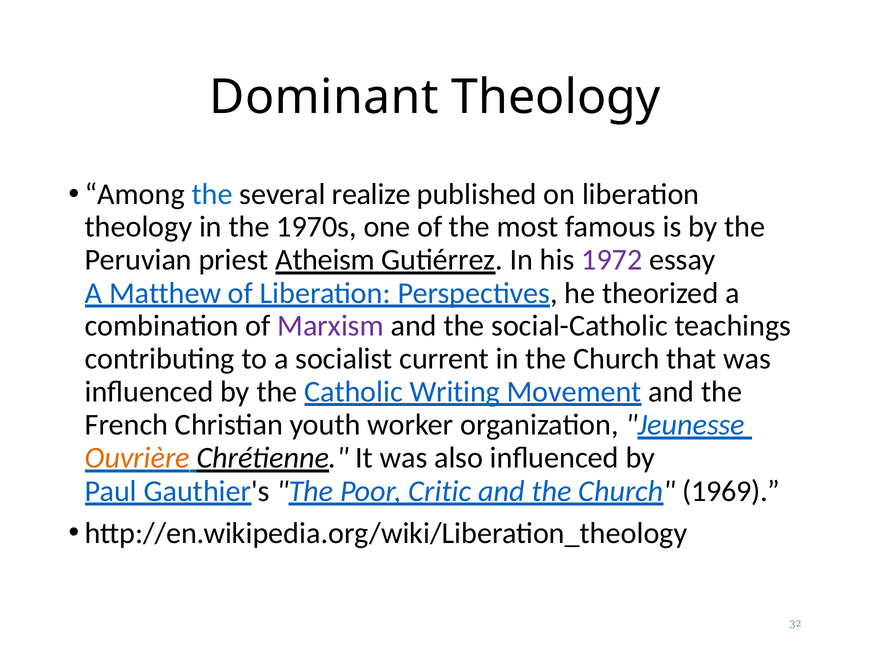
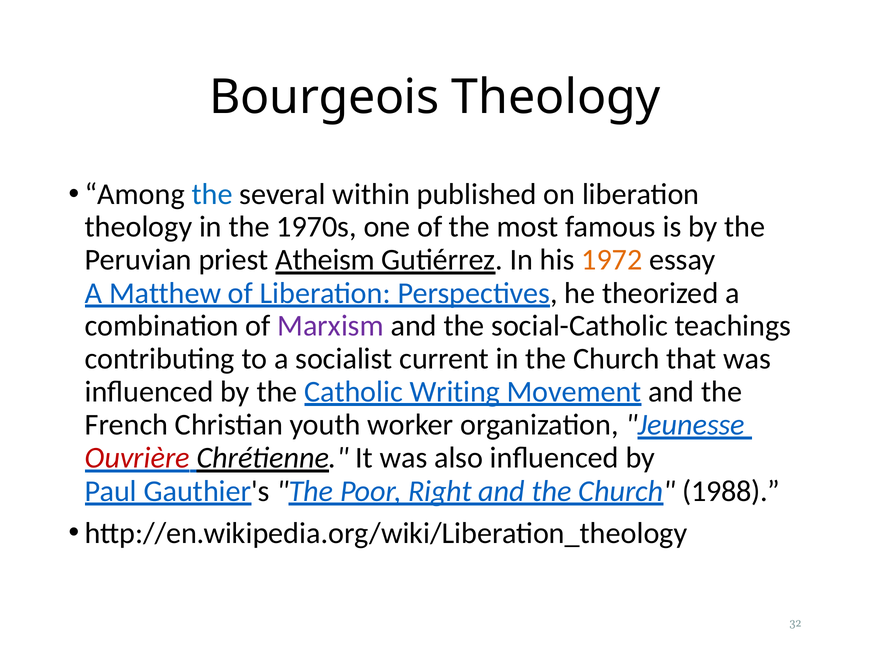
Dominant: Dominant -> Bourgeois
realize: realize -> within
1972 colour: purple -> orange
Ouvrière colour: orange -> red
Critic: Critic -> Right
1969: 1969 -> 1988
